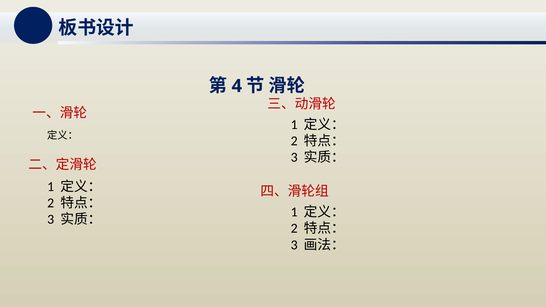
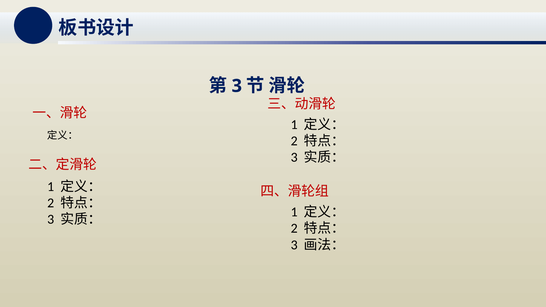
4 at (237, 86): 4 -> 3
